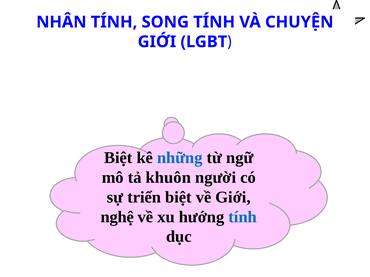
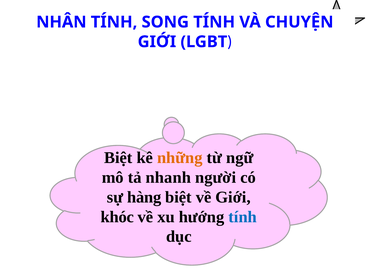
những colour: blue -> orange
khuôn: khuôn -> nhanh
triển: triển -> hàng
nghệ: nghệ -> khóc
